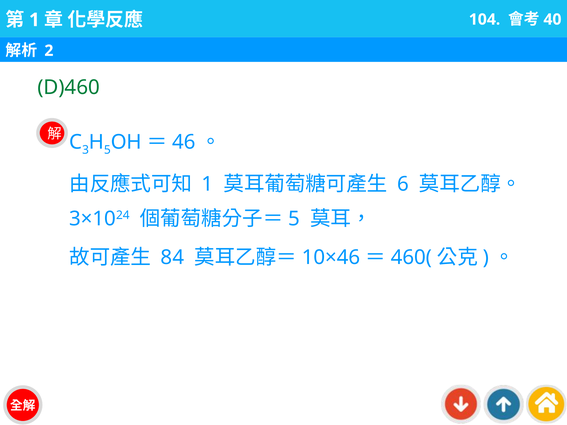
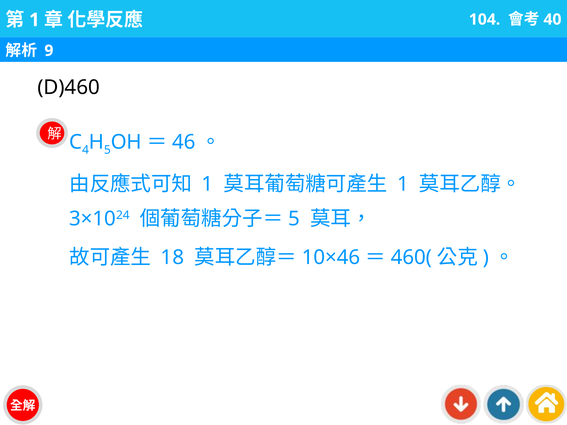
2: 2 -> 9
D)460 colour: green -> black
3: 3 -> 4
6 at (403, 184): 6 -> 1
84: 84 -> 18
